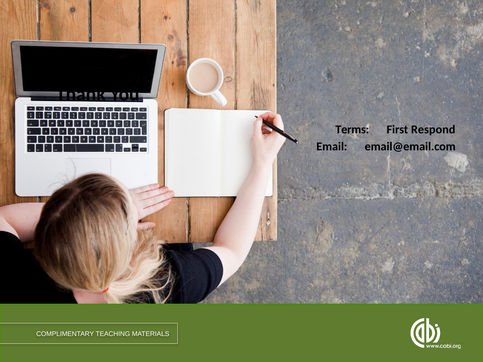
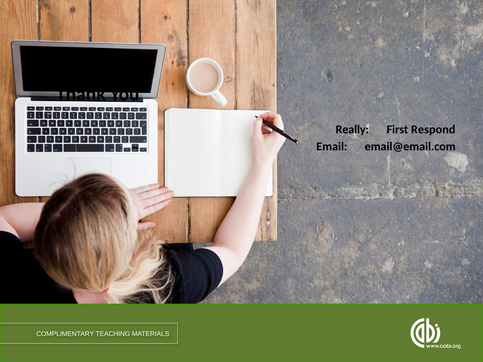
Terms: Terms -> Really
